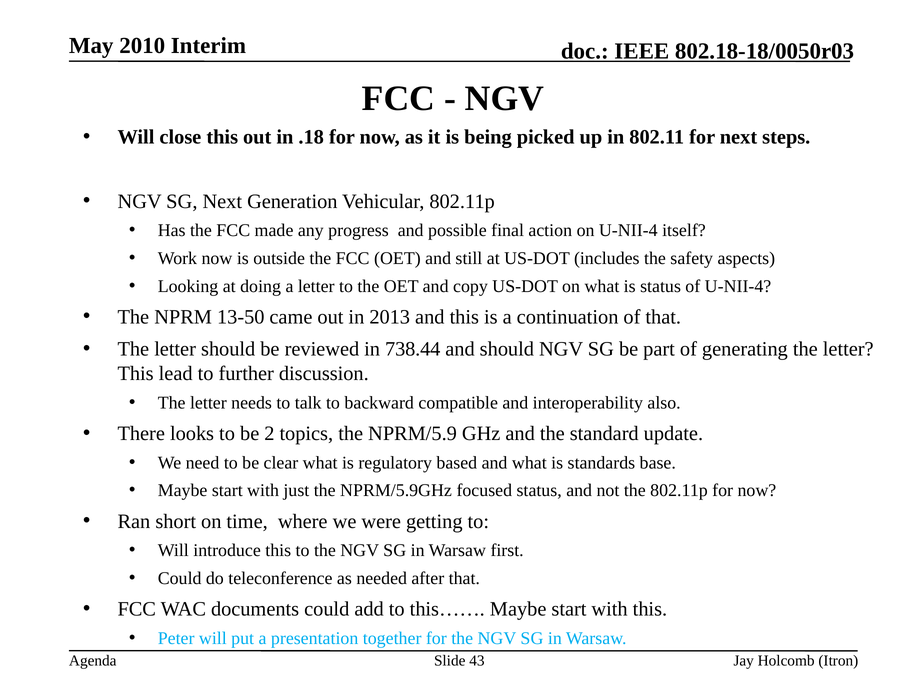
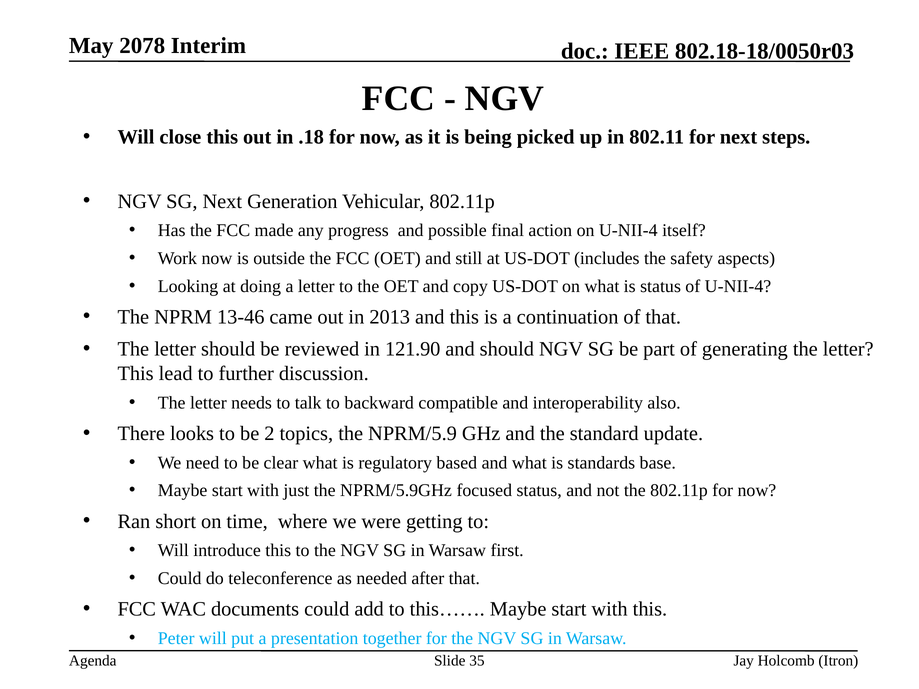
2010: 2010 -> 2078
13-50: 13-50 -> 13-46
738.44: 738.44 -> 121.90
43: 43 -> 35
